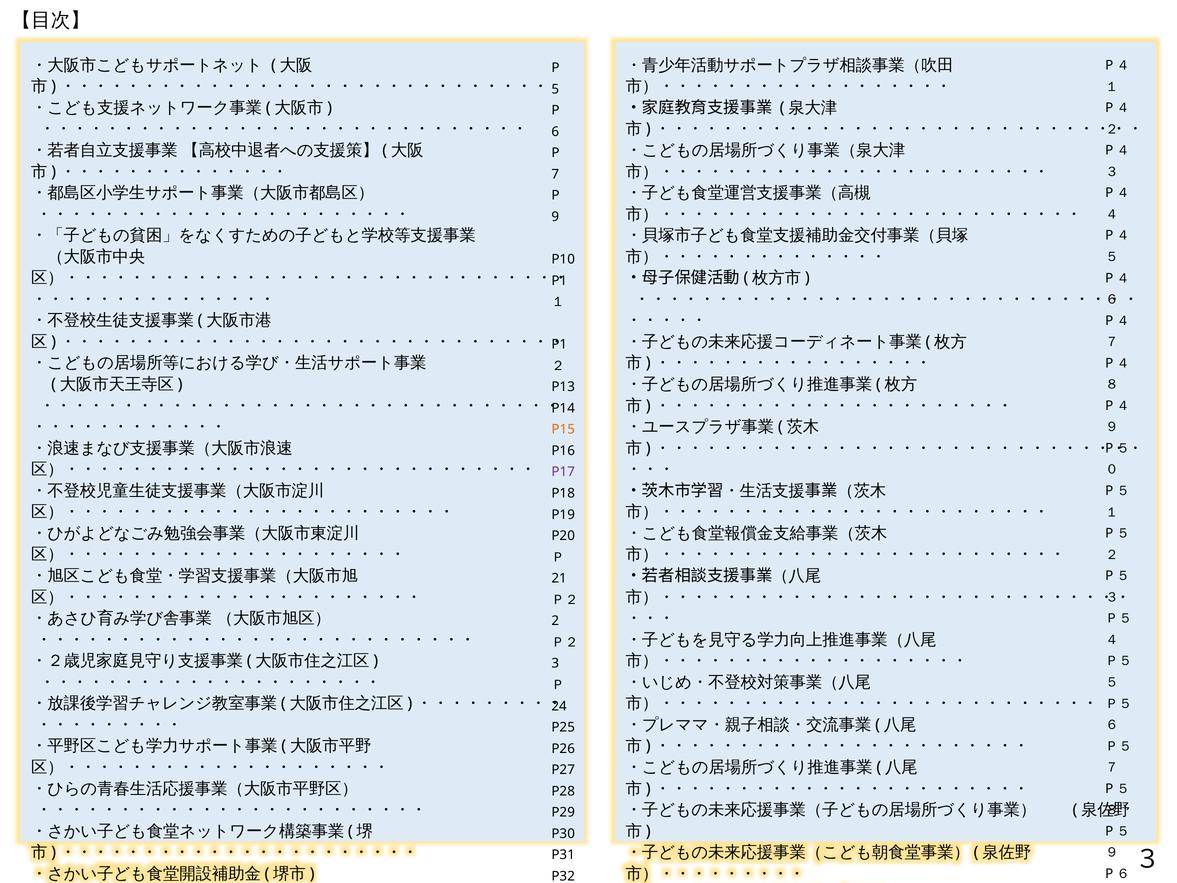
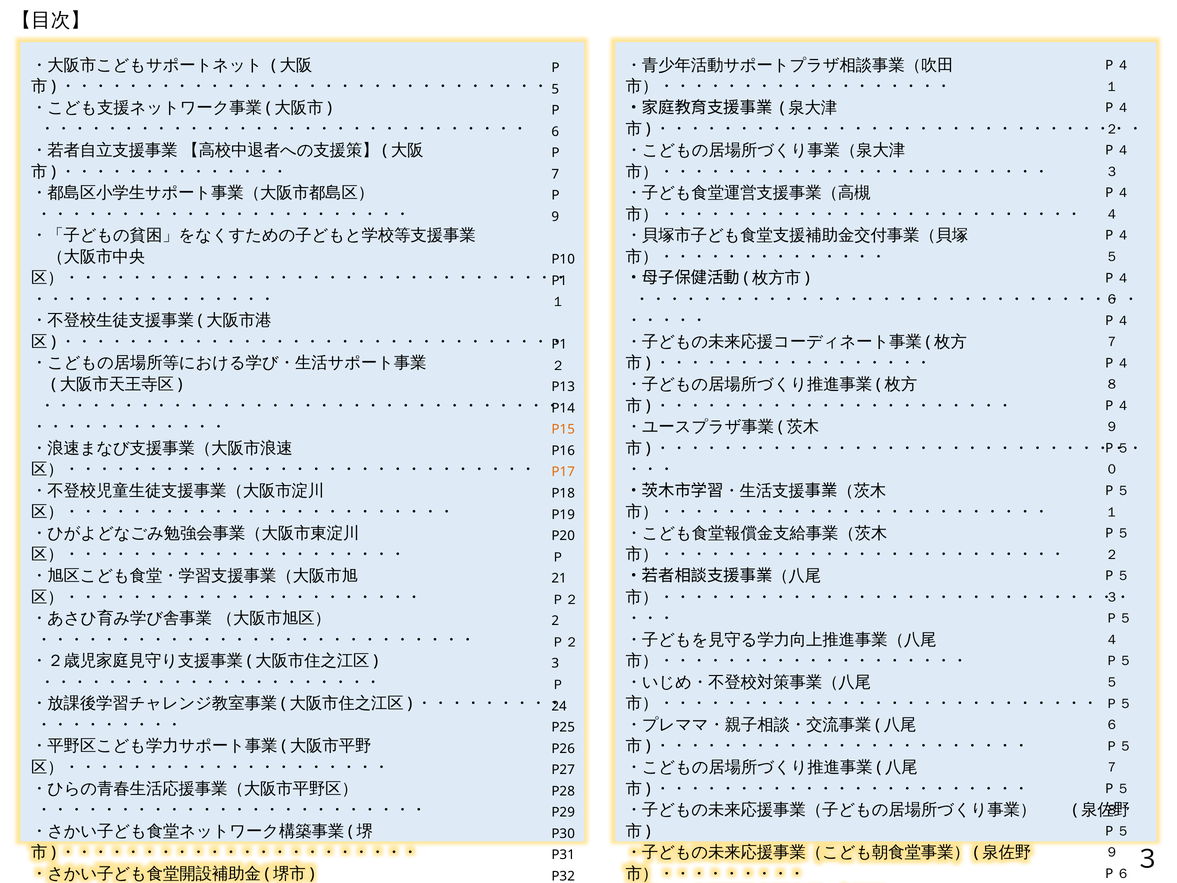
P17 colour: purple -> orange
